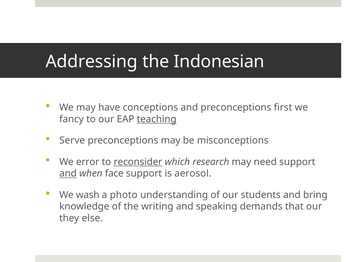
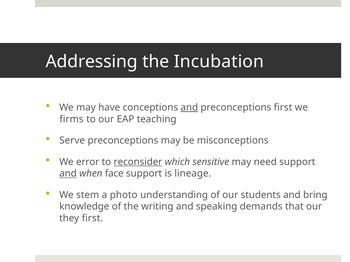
Indonesian: Indonesian -> Incubation
and at (189, 108) underline: none -> present
fancy: fancy -> firms
teaching underline: present -> none
research: research -> sensitive
aerosol: aerosol -> lineage
wash: wash -> stem
they else: else -> first
